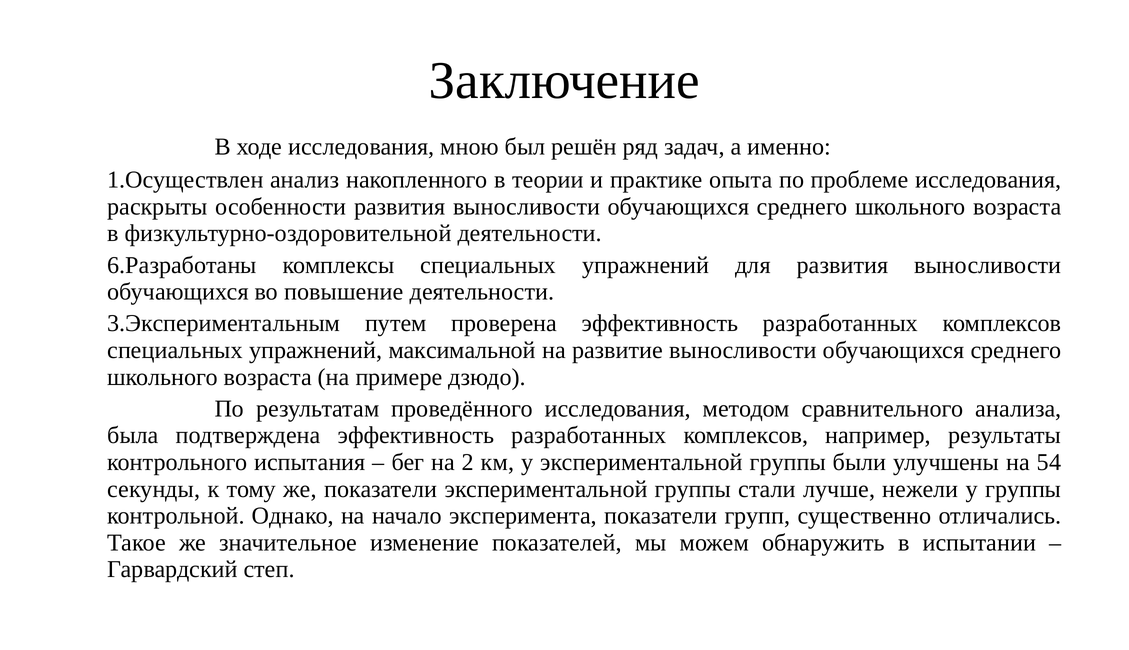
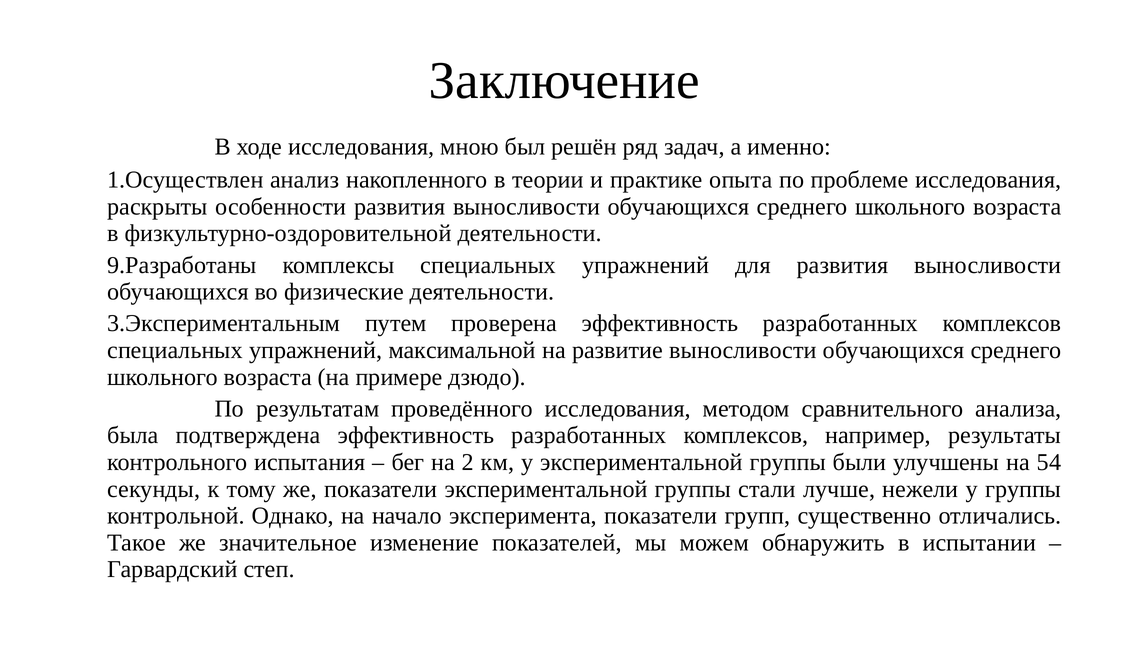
6.Разработаны: 6.Разработаны -> 9.Разработаны
повышение: повышение -> физические
